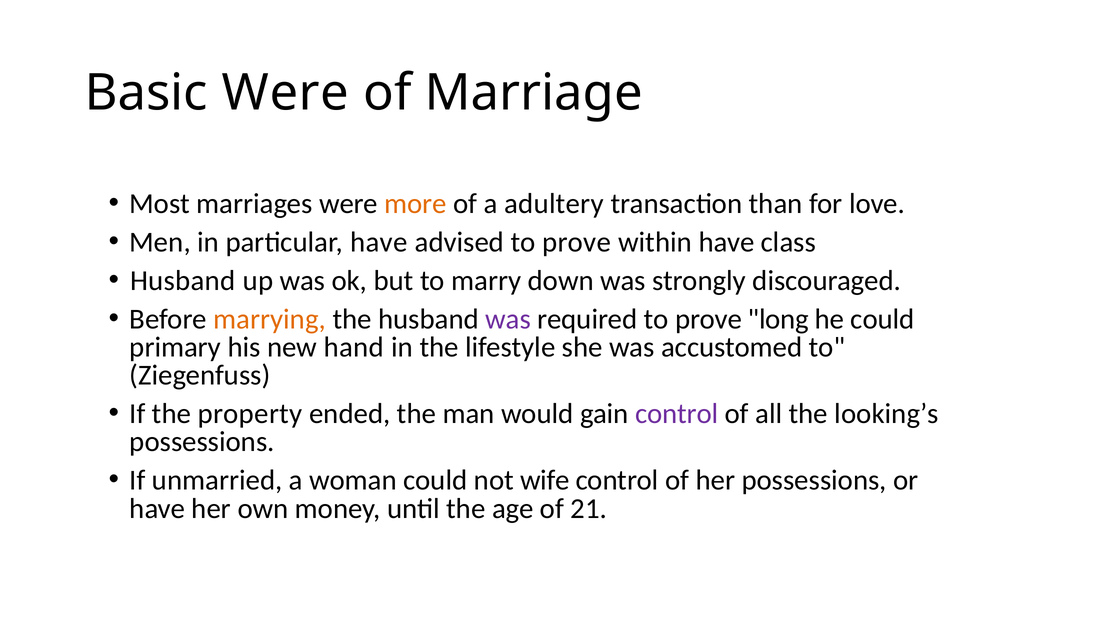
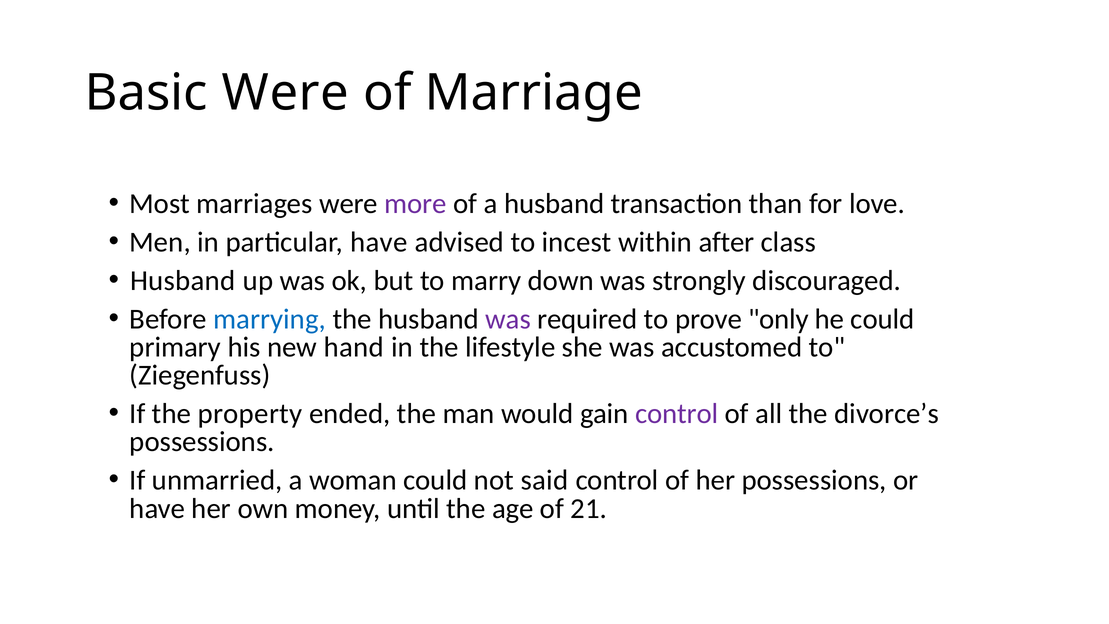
more colour: orange -> purple
a adultery: adultery -> husband
advised to prove: prove -> incest
within have: have -> after
marrying colour: orange -> blue
long: long -> only
looking’s: looking’s -> divorce’s
wife: wife -> said
